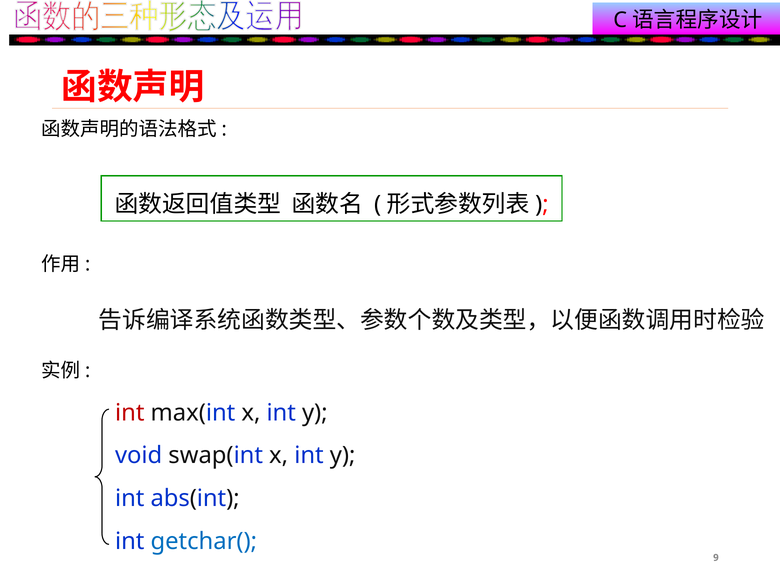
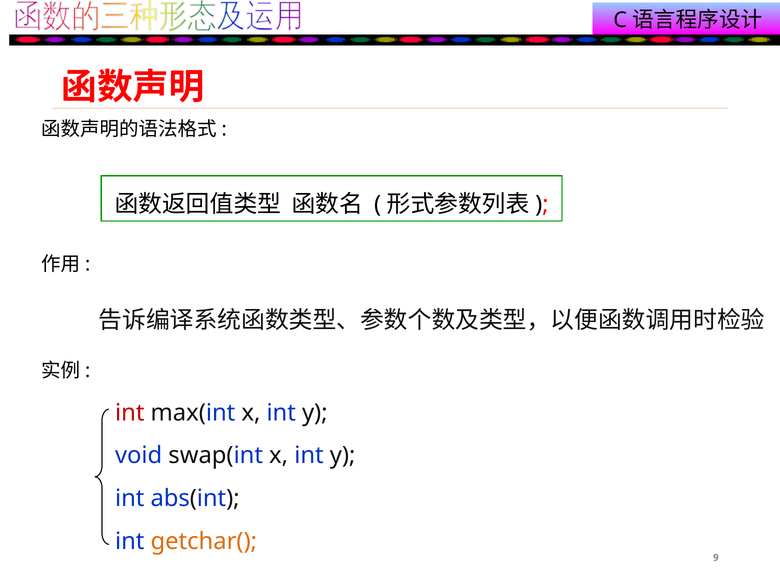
getchar( colour: blue -> orange
